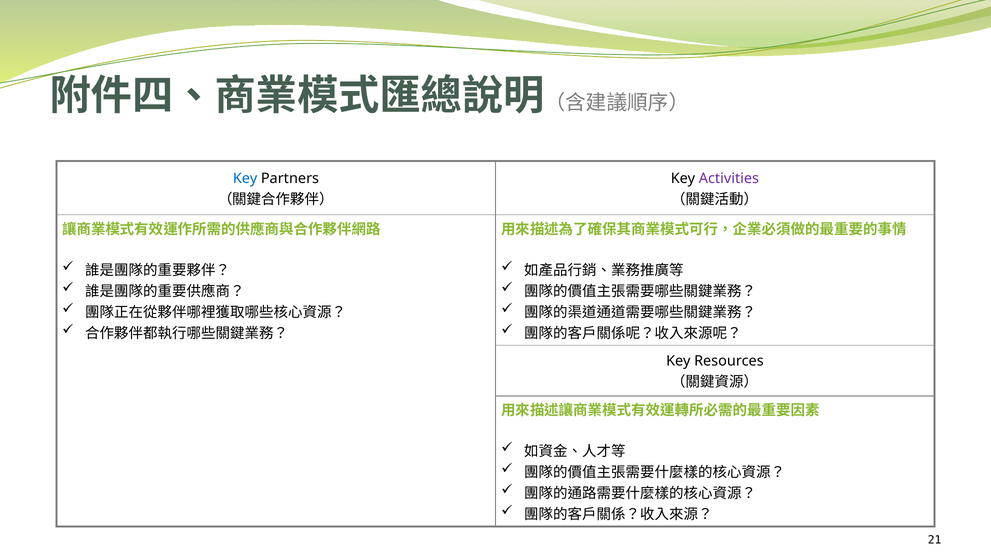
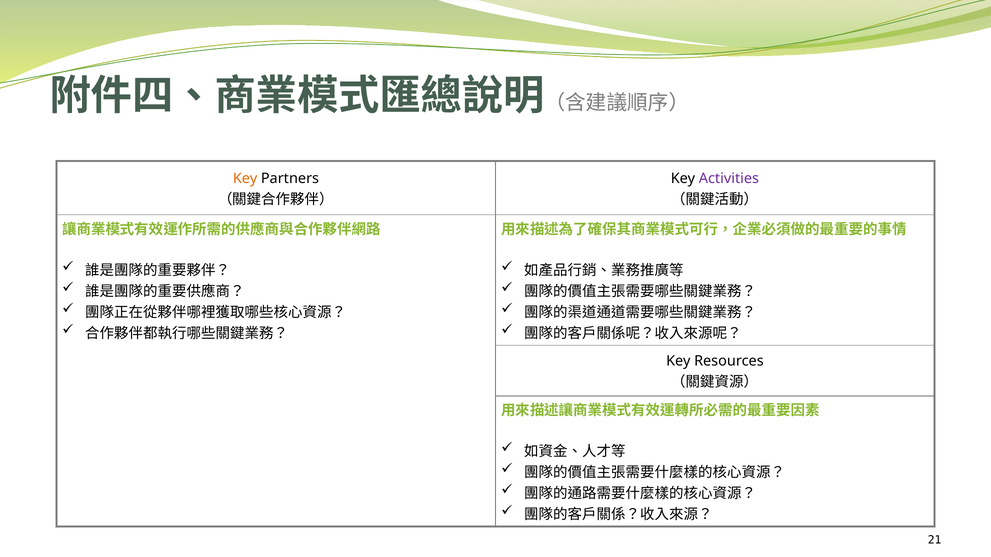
Key at (245, 178) colour: blue -> orange
